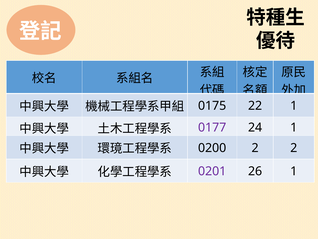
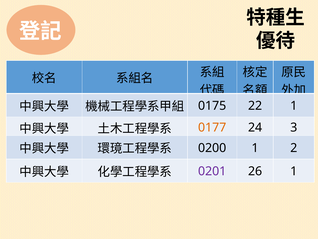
0177 colour: purple -> orange
24 1: 1 -> 3
0200 2: 2 -> 1
